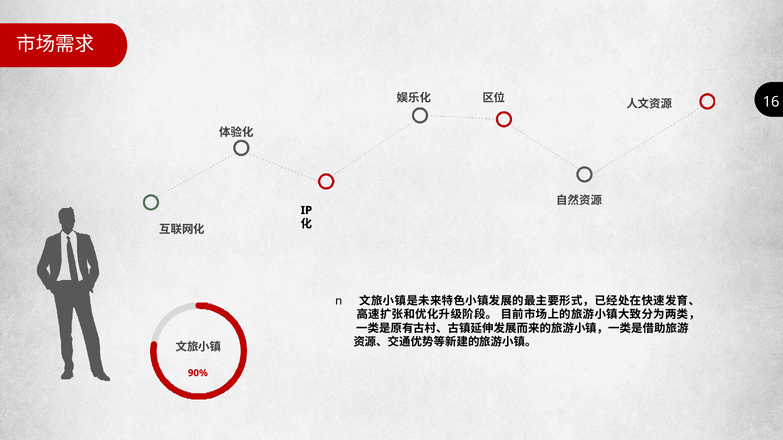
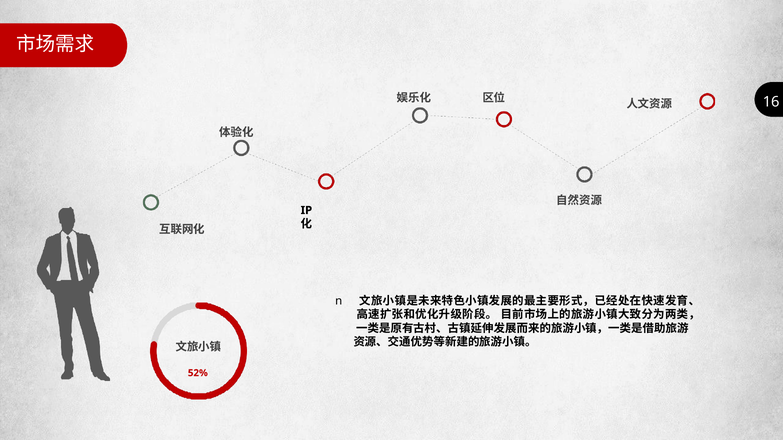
90%: 90% -> 52%
